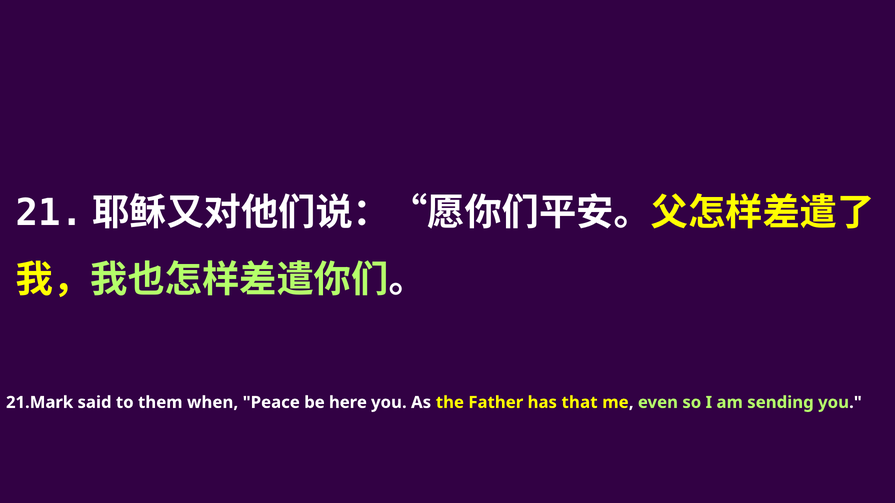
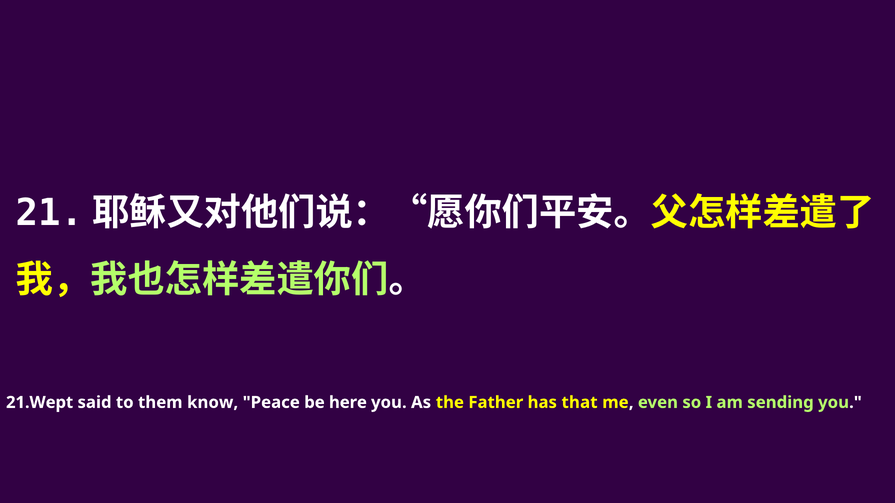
21.Mark: 21.Mark -> 21.Wept
when: when -> know
